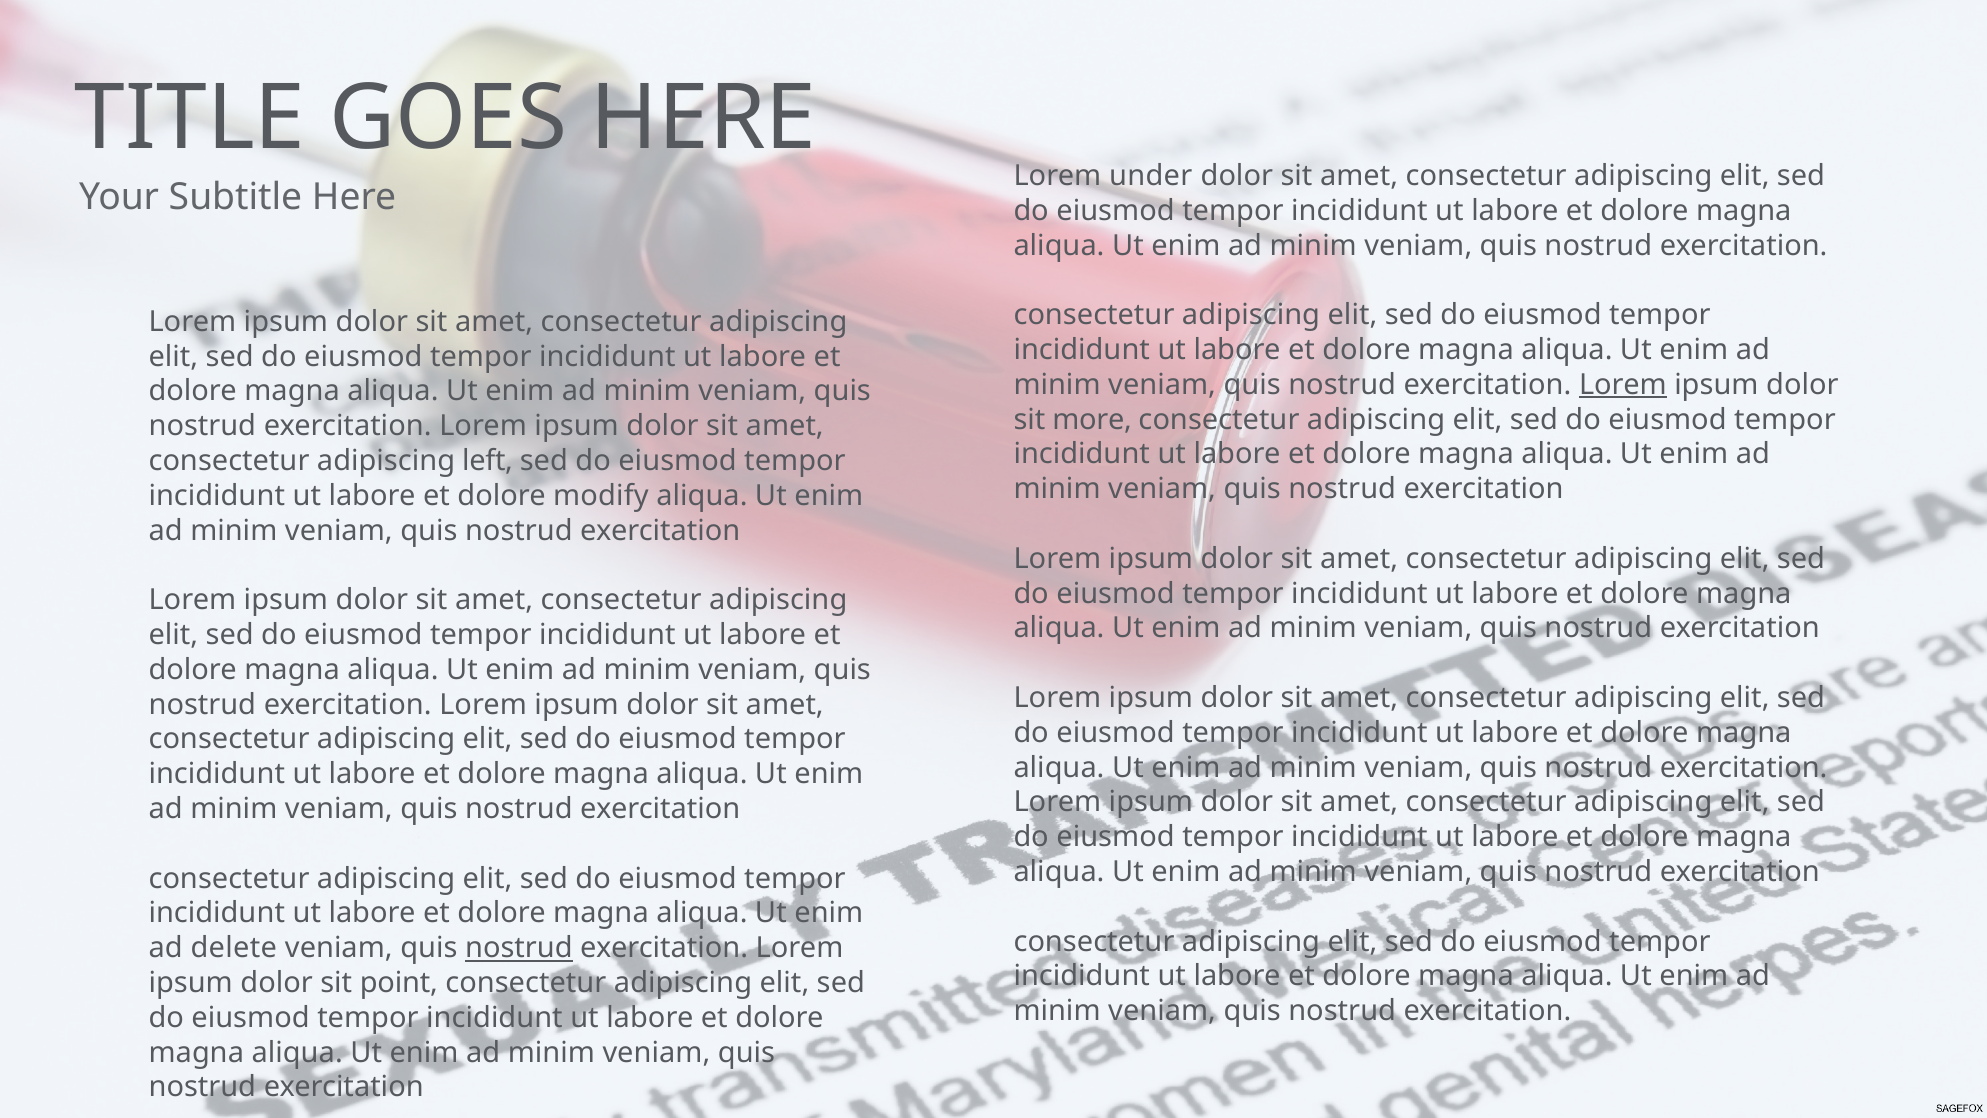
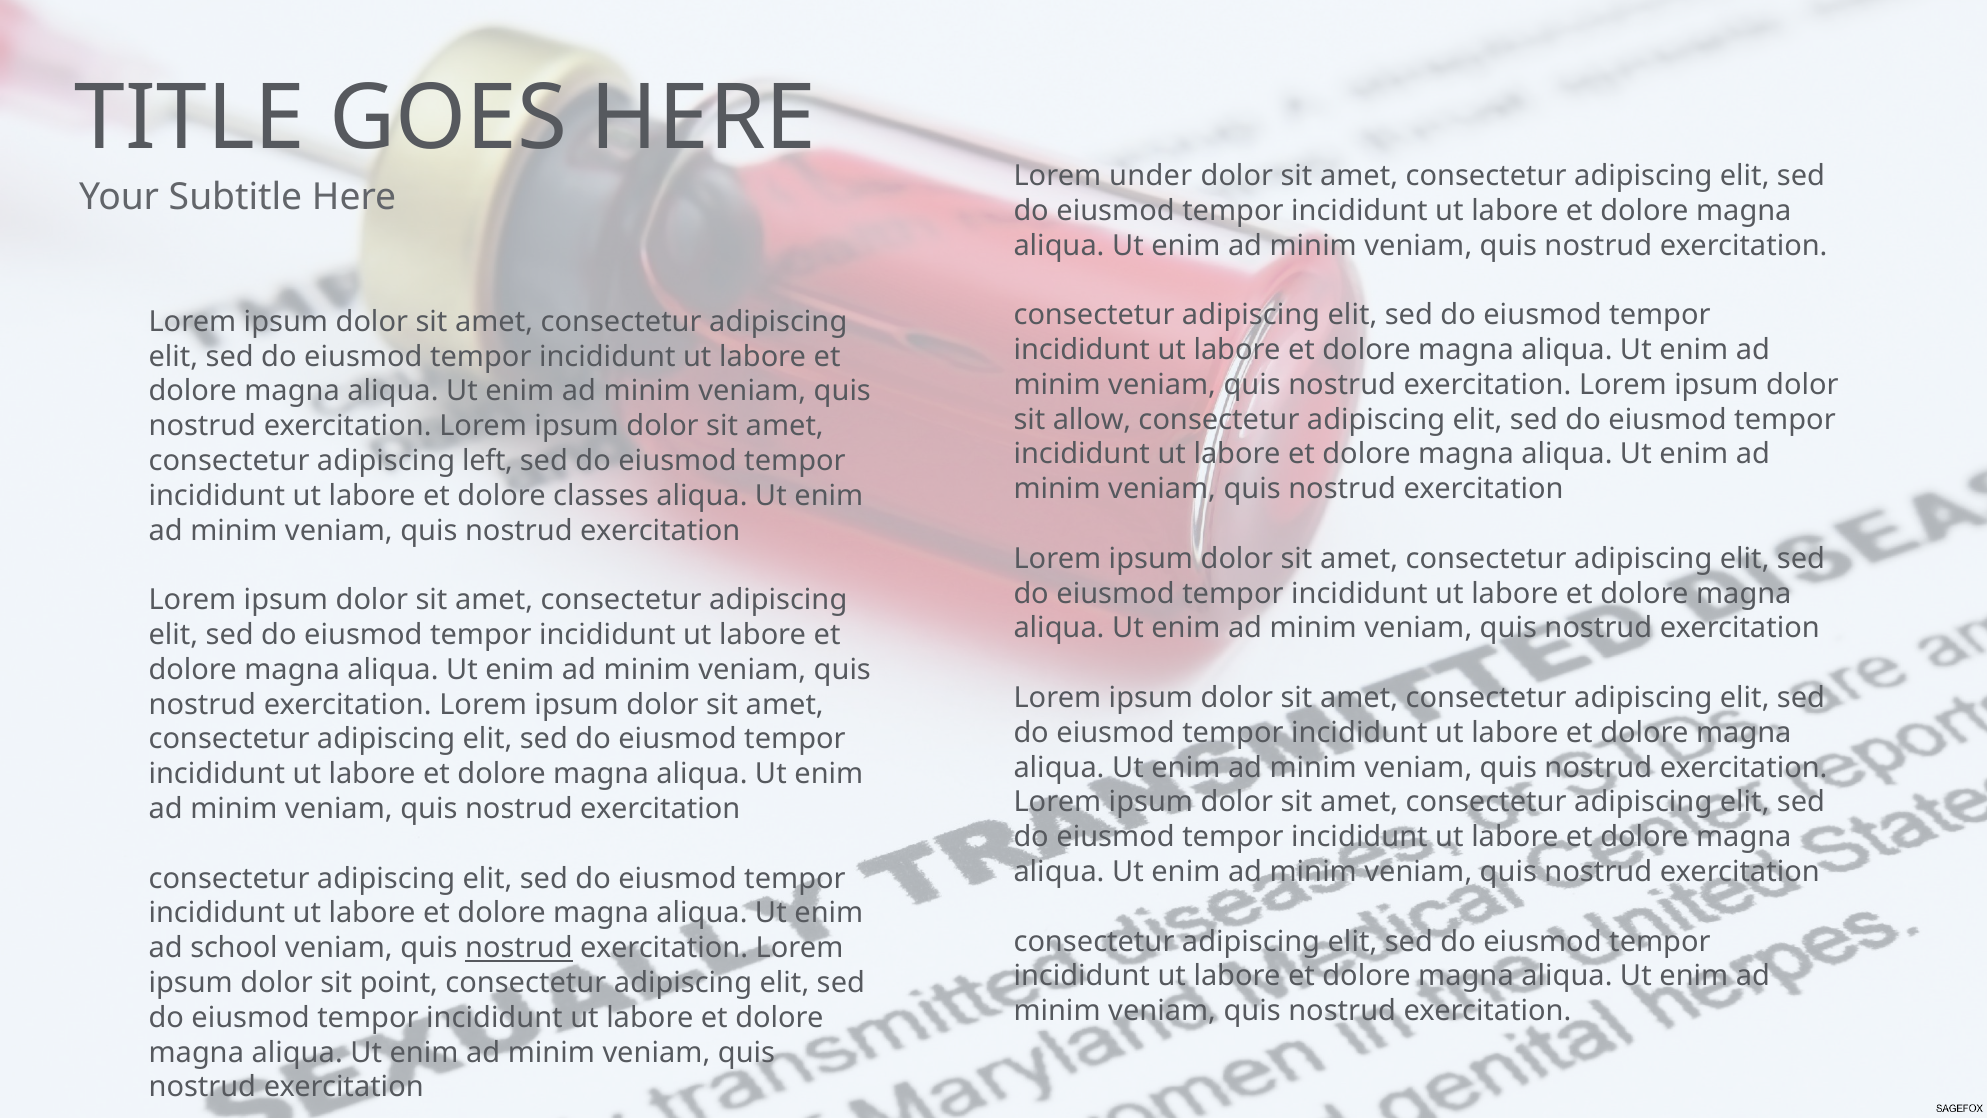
Lorem at (1623, 385) underline: present -> none
more: more -> allow
modify: modify -> classes
delete: delete -> school
